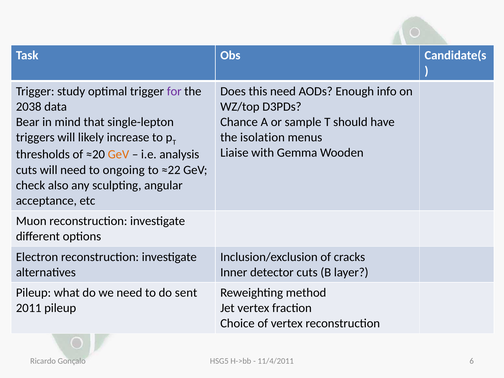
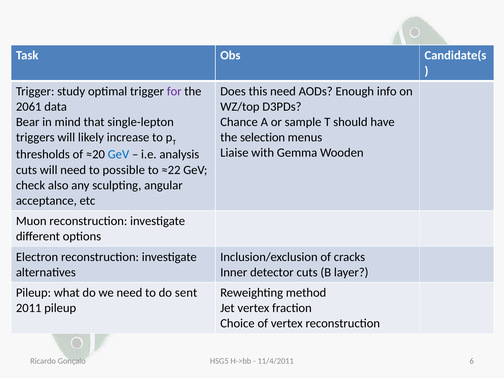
2038: 2038 -> 2061
isolation: isolation -> selection
GeV at (118, 155) colour: orange -> blue
ongoing: ongoing -> possible
